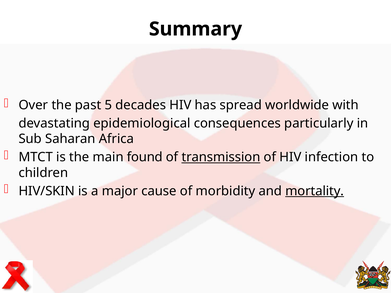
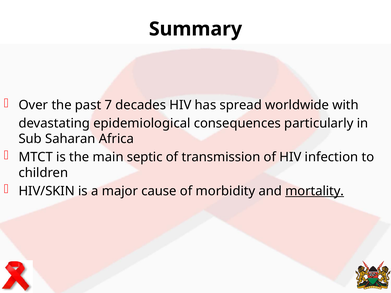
5: 5 -> 7
found: found -> septic
transmission underline: present -> none
